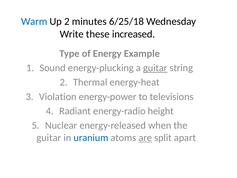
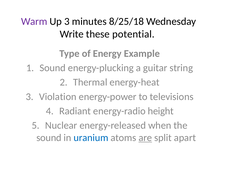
Warm colour: blue -> purple
Up 2: 2 -> 3
6/25/18: 6/25/18 -> 8/25/18
increased: increased -> potential
guitar at (155, 68) underline: present -> none
guitar at (49, 137): guitar -> sound
